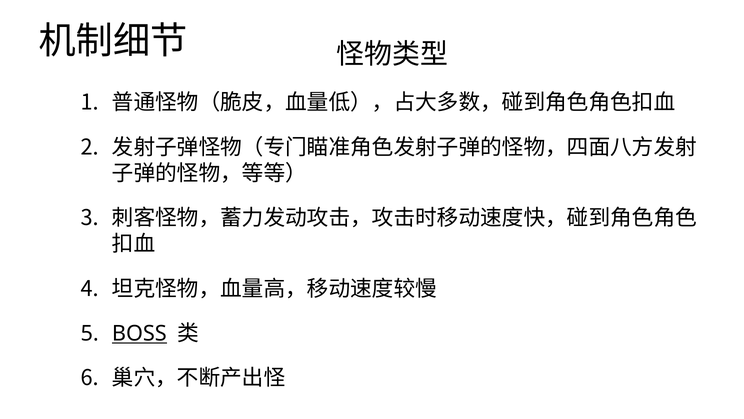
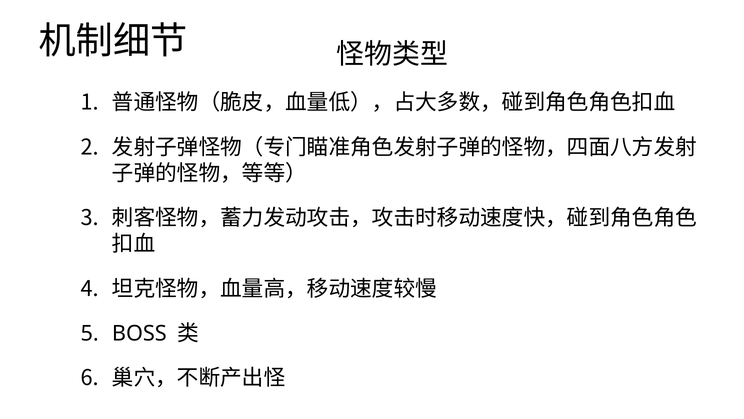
BOSS underline: present -> none
